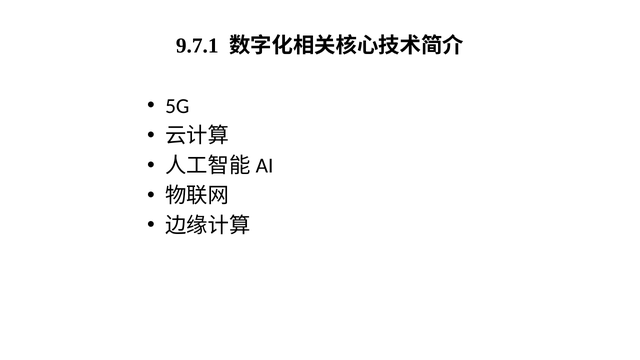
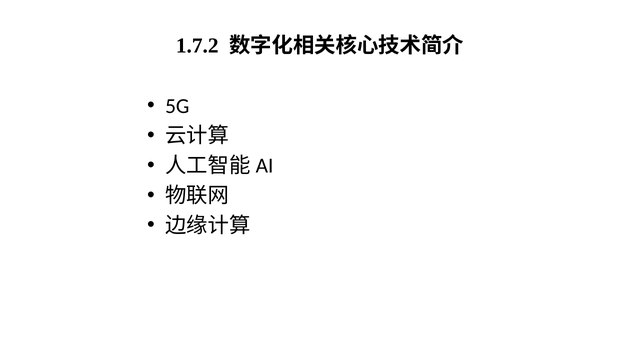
9.7.1: 9.7.1 -> 1.7.2
